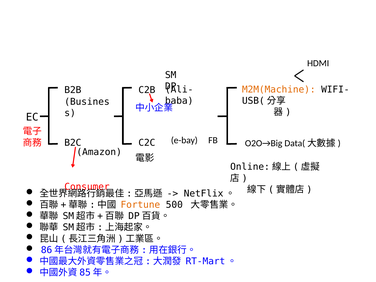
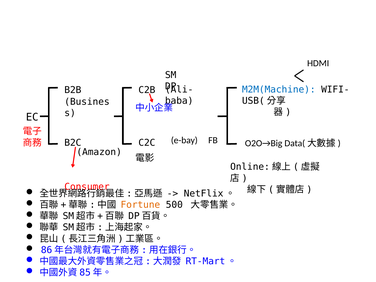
M2M(Machine colour: orange -> blue
